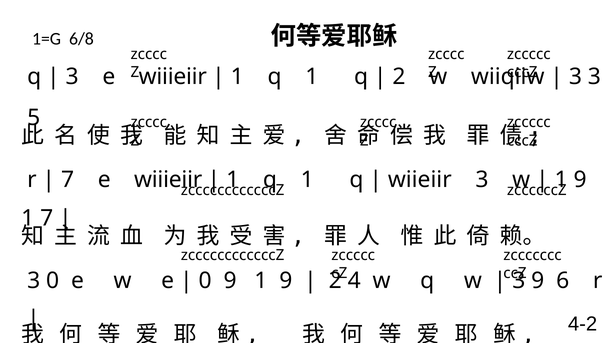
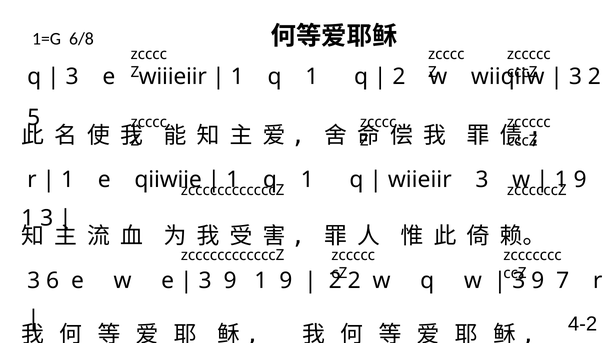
3 3: 3 -> 2
7 at (68, 180): 7 -> 1
wiiieiir at (168, 180): wiiieiir -> qiiwiie
1 7: 7 -> 3
3 0: 0 -> 6
0 at (205, 280): 0 -> 3
4 at (354, 280): 4 -> 2
6: 6 -> 7
